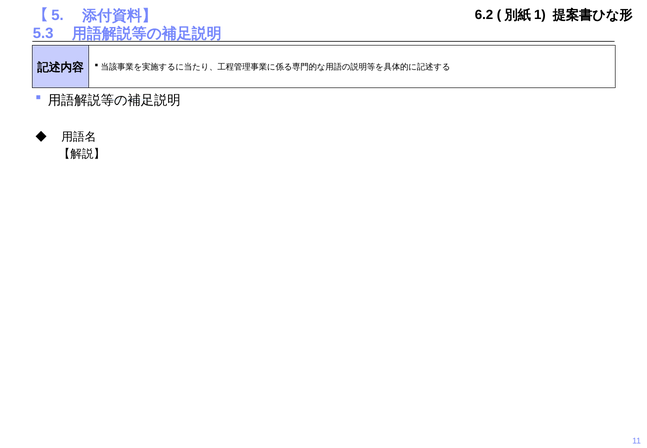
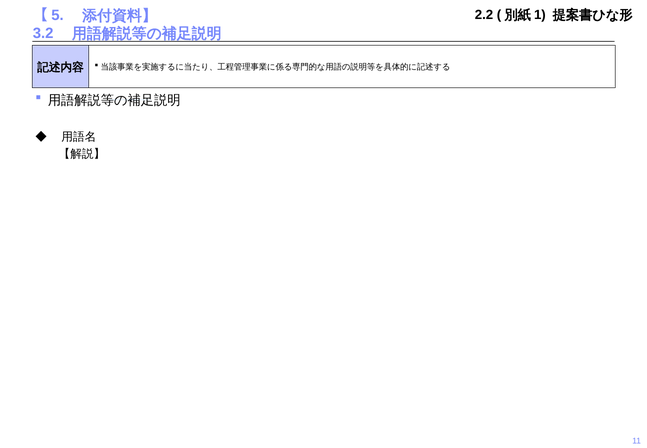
6.2: 6.2 -> 2.2
5.3: 5.3 -> 3.2
